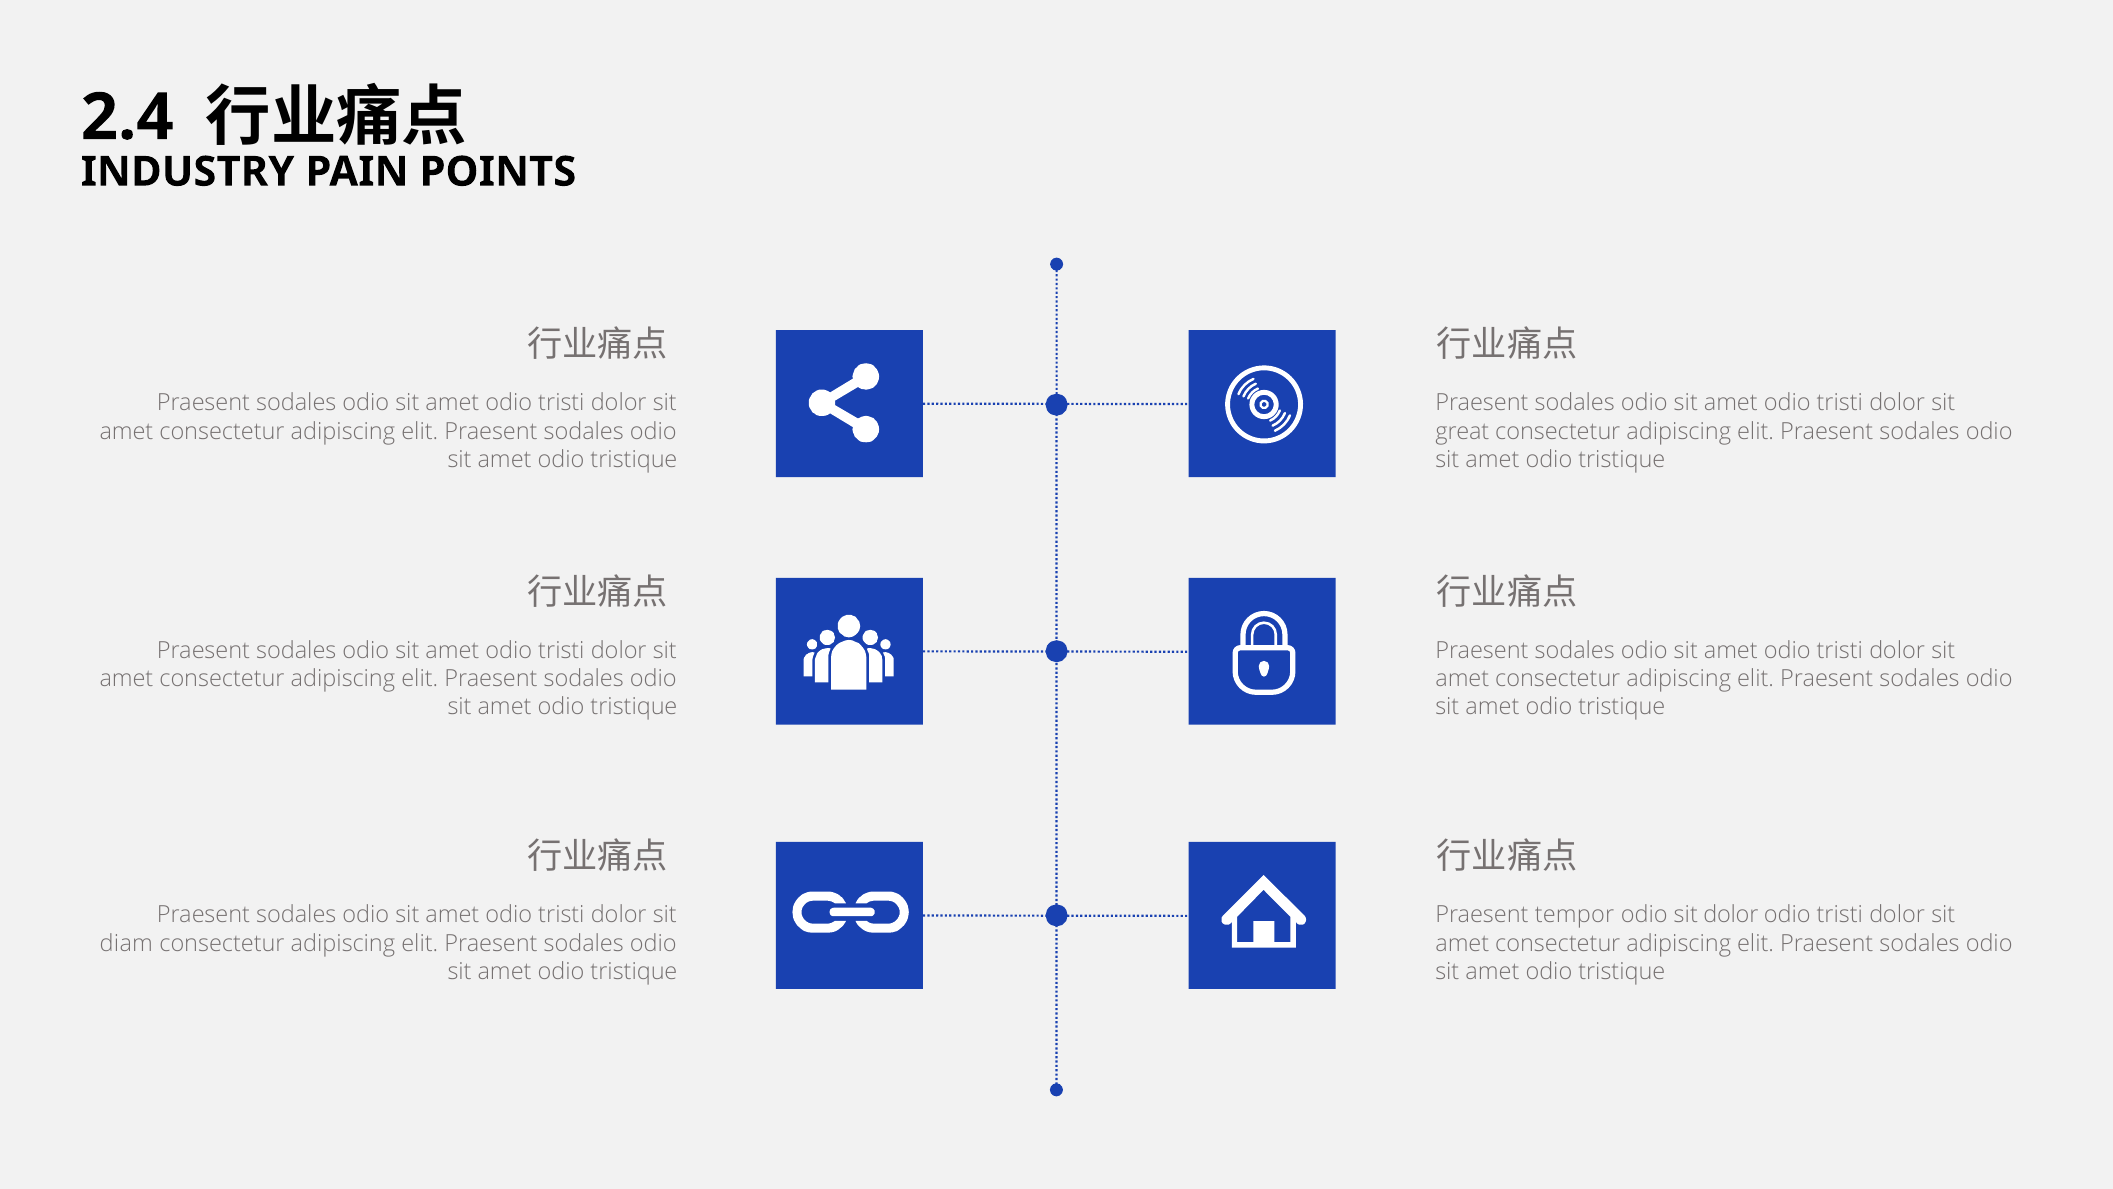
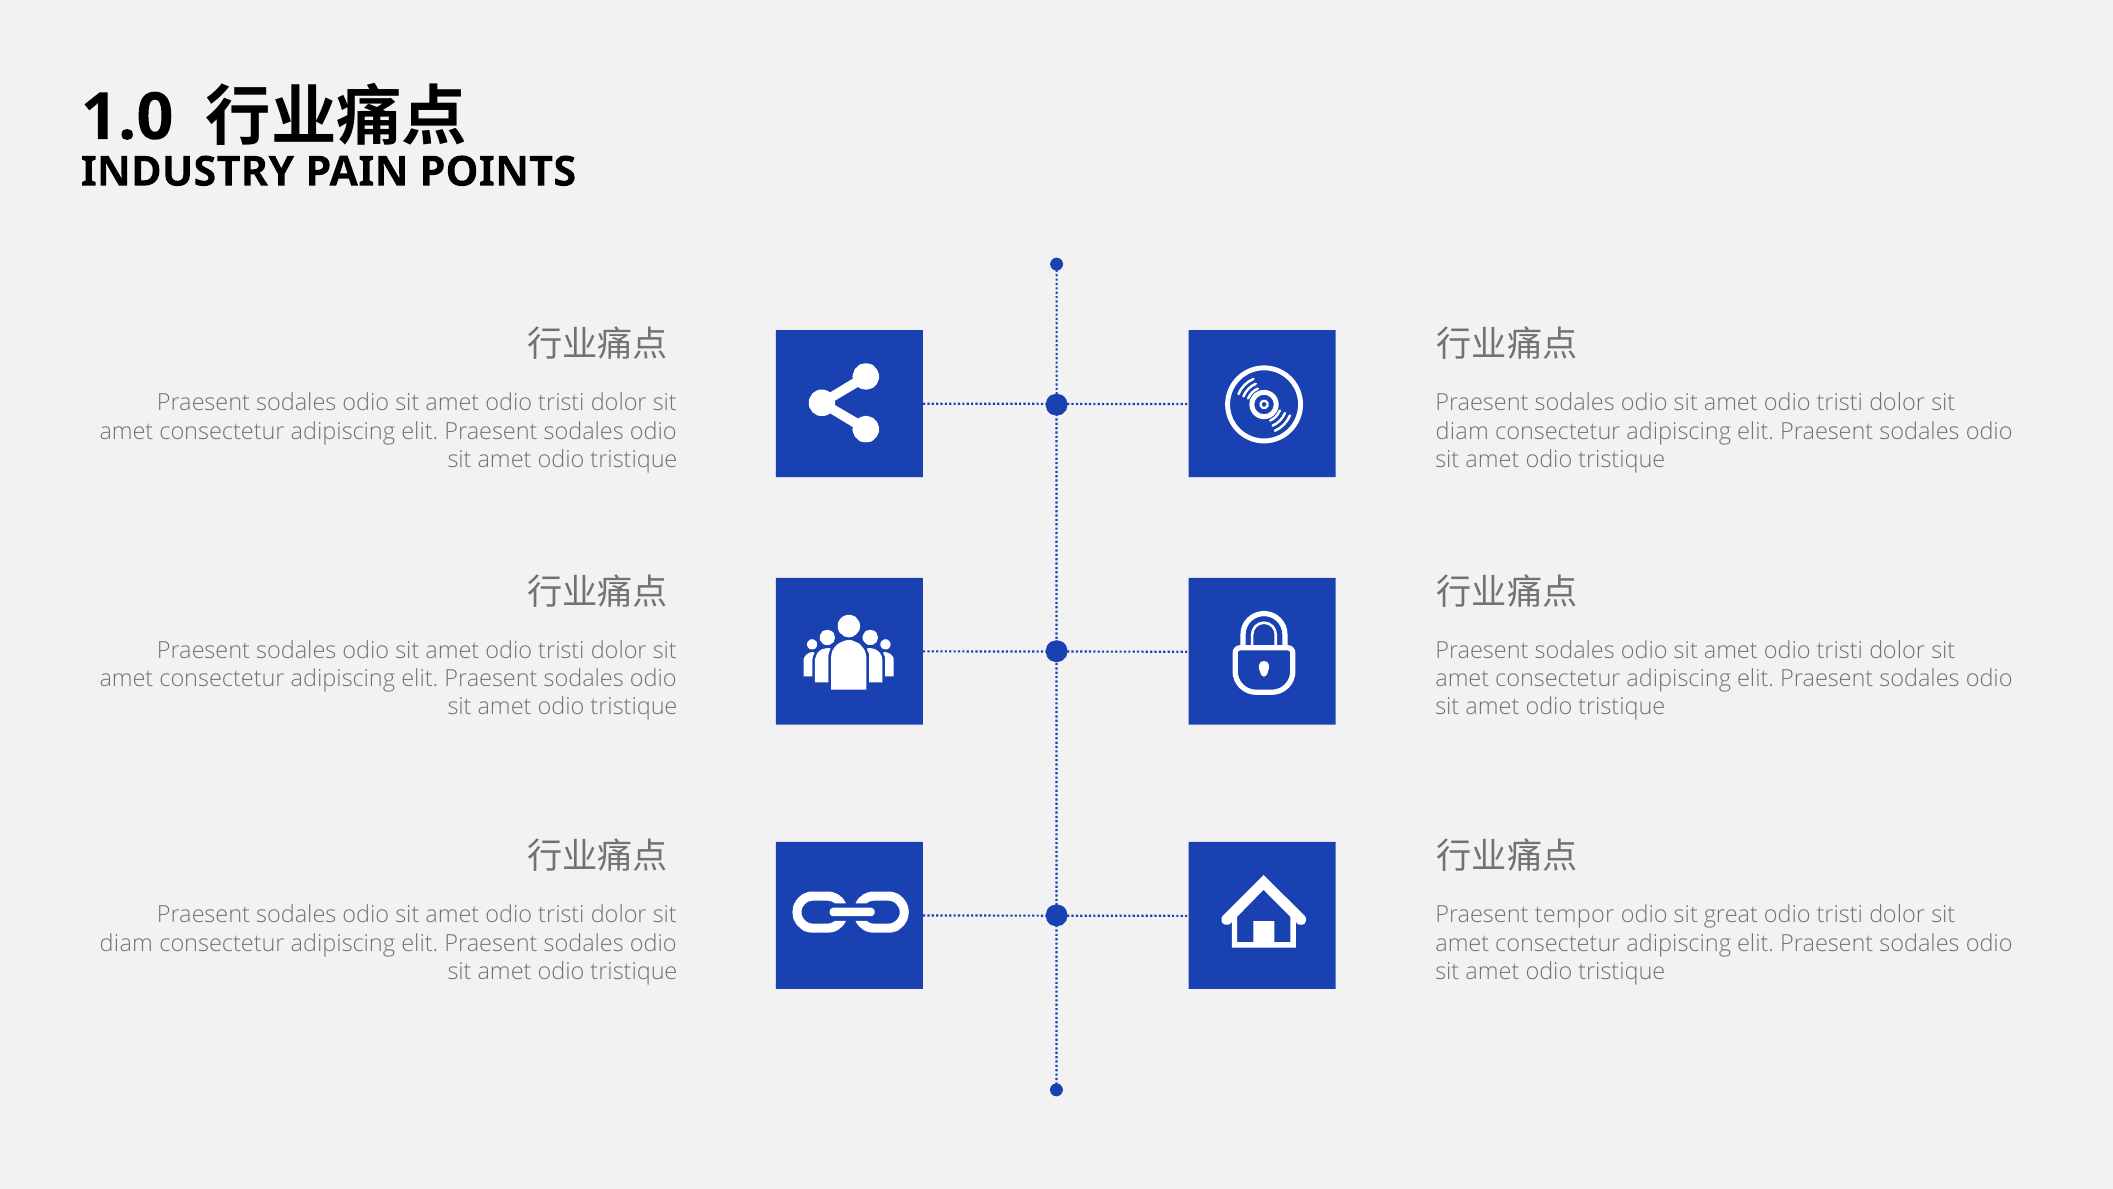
2.4: 2.4 -> 1.0
great at (1462, 431): great -> diam
sit dolor: dolor -> great
